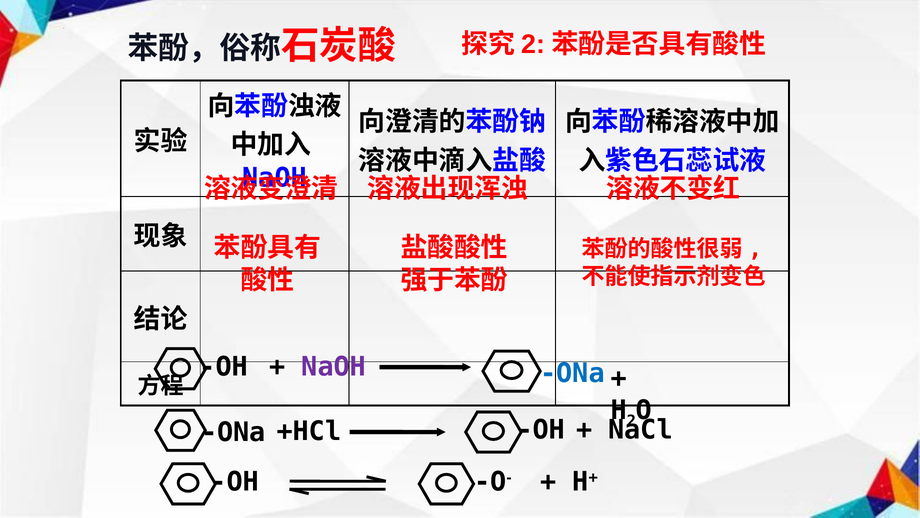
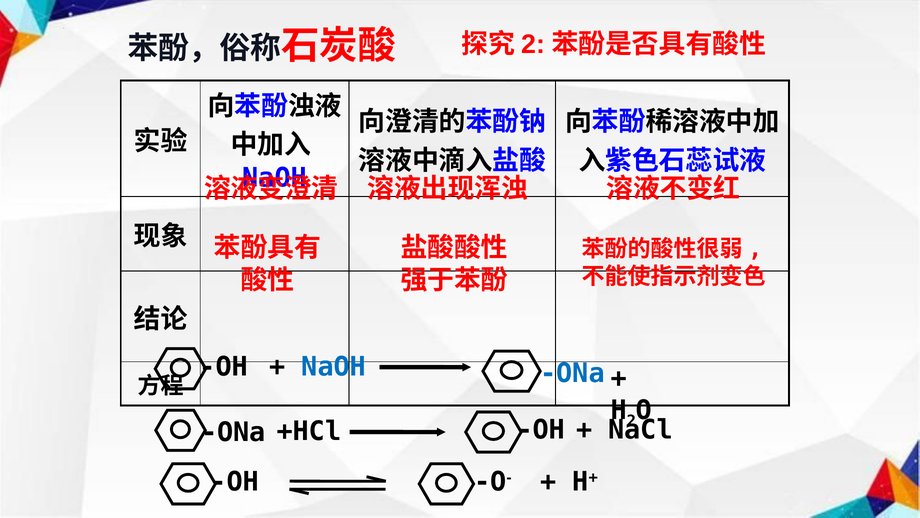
NaOH at (334, 366) colour: purple -> blue
